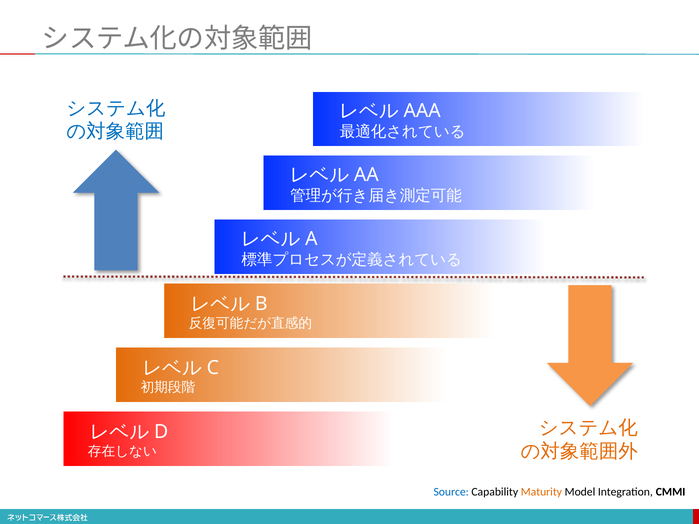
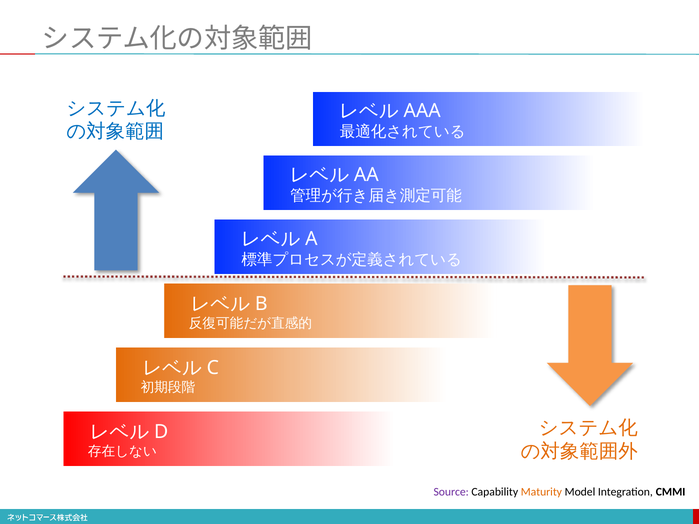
Source colour: blue -> purple
